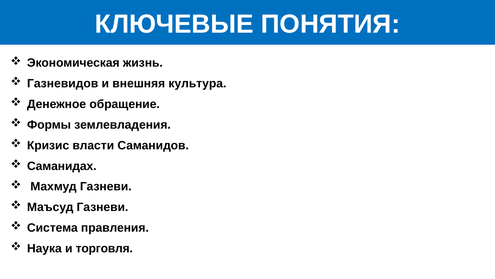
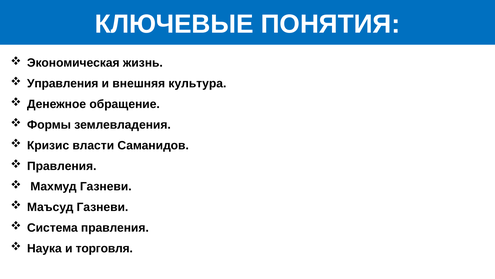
Газневидов: Газневидов -> Управления
Саманидах at (62, 166): Саманидах -> Правления
